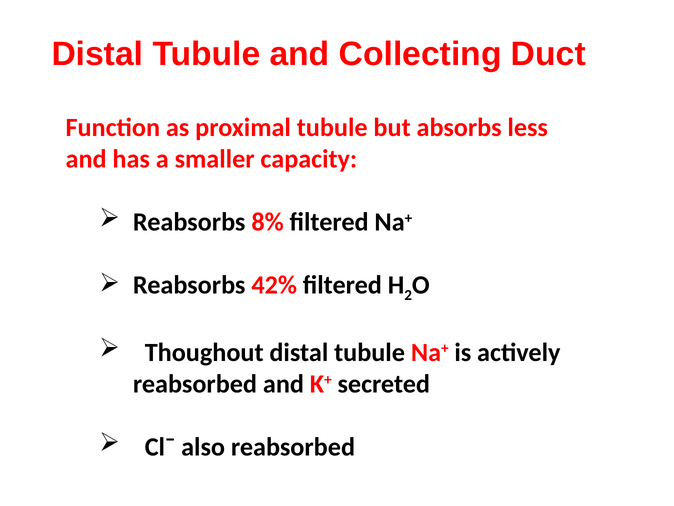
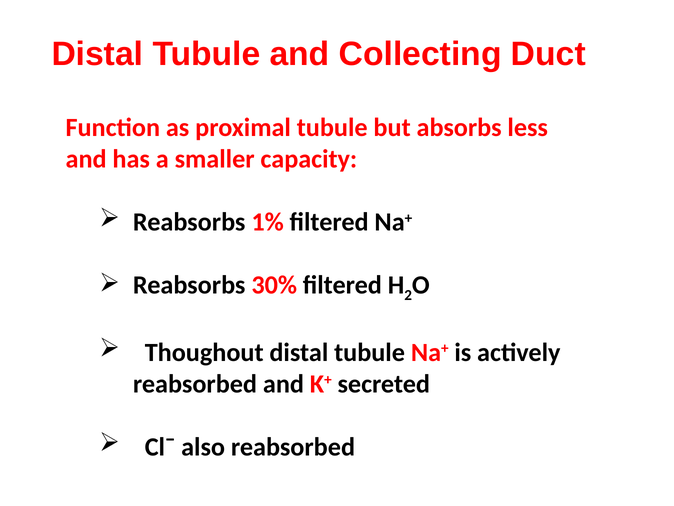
8%: 8% -> 1%
42%: 42% -> 30%
